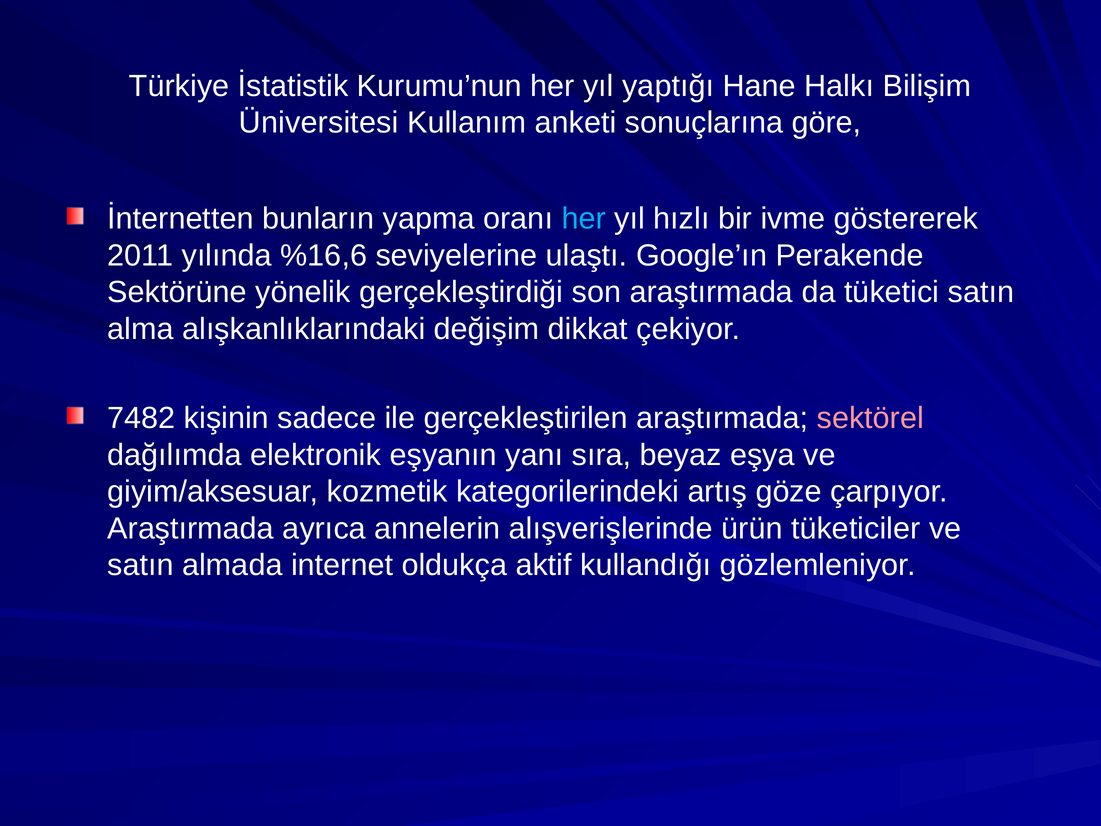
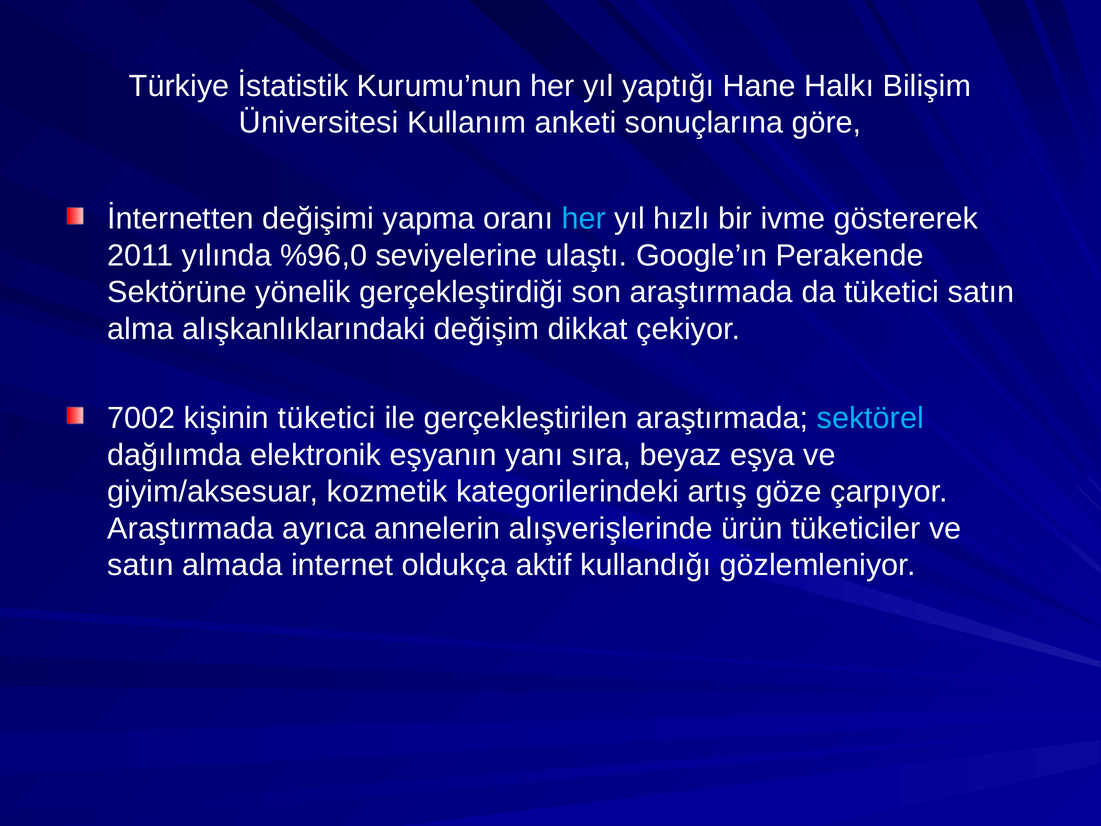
bunların: bunların -> değişimi
%16,6: %16,6 -> %96,0
7482: 7482 -> 7002
kişinin sadece: sadece -> tüketici
sektörel colour: pink -> light blue
